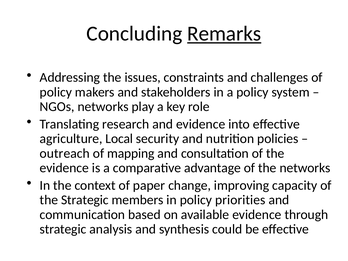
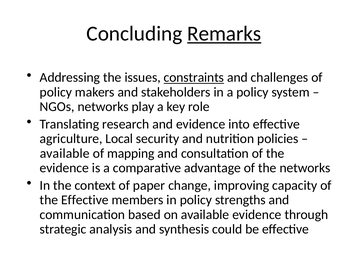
constraints underline: none -> present
outreach at (65, 153): outreach -> available
the Strategic: Strategic -> Effective
priorities: priorities -> strengths
